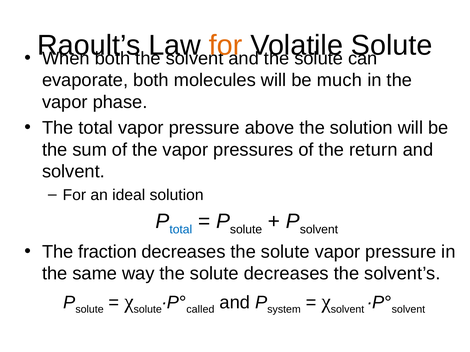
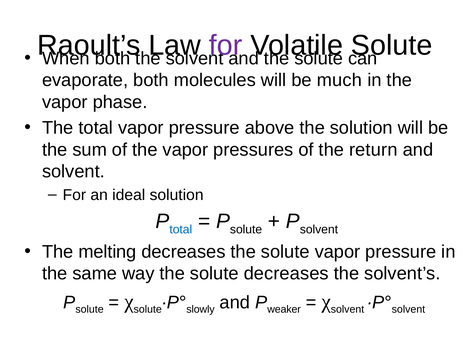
for at (226, 45) colour: orange -> purple
fraction: fraction -> melting
called: called -> slowly
system: system -> weaker
